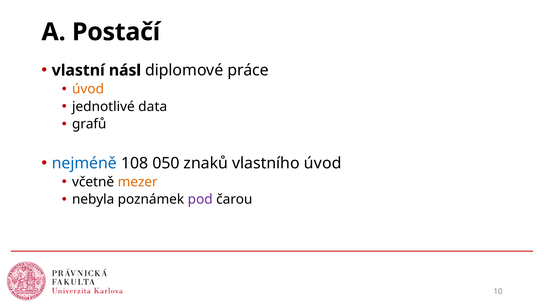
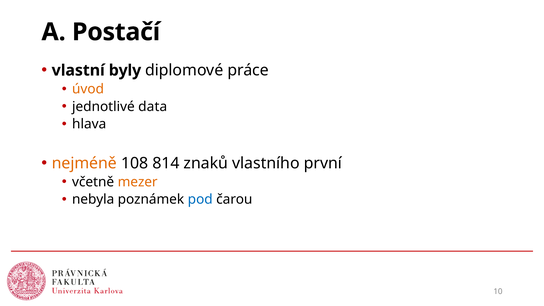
násl: násl -> byly
grafů: grafů -> hlava
nejméně colour: blue -> orange
050: 050 -> 814
vlastního úvod: úvod -> první
pod colour: purple -> blue
